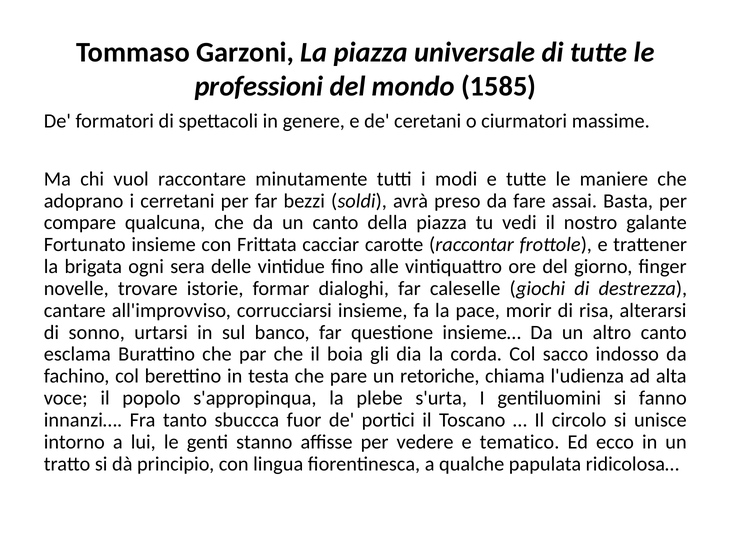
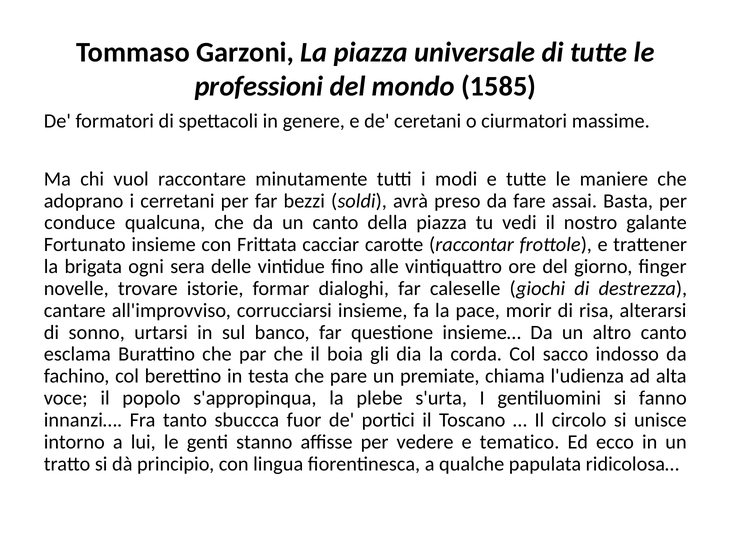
compare: compare -> conduce
retoriche: retoriche -> premiate
